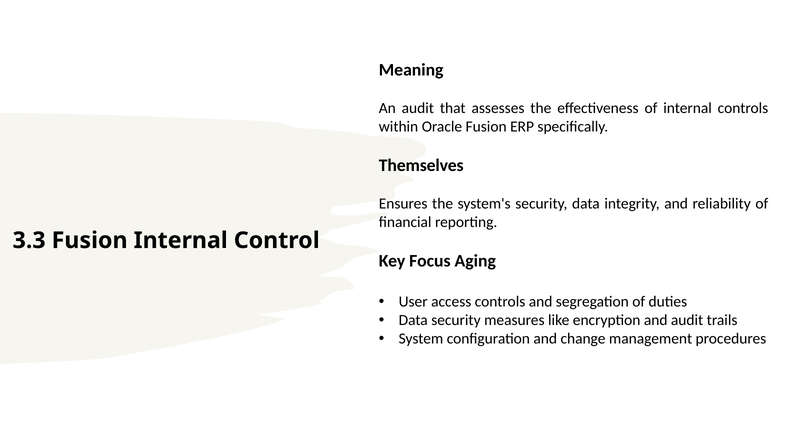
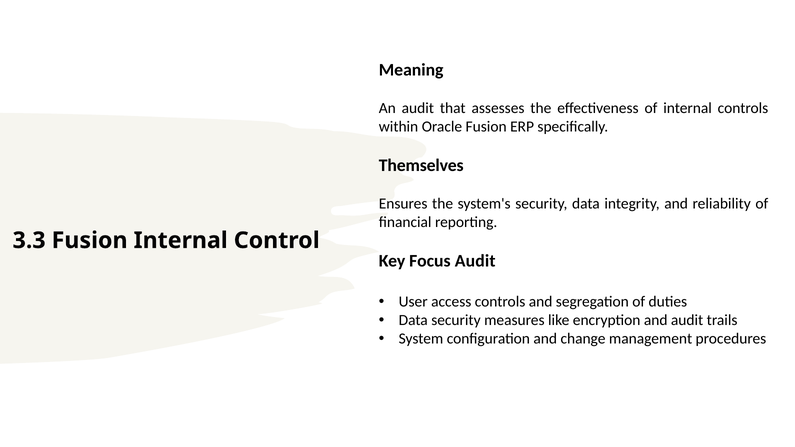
Focus Aging: Aging -> Audit
